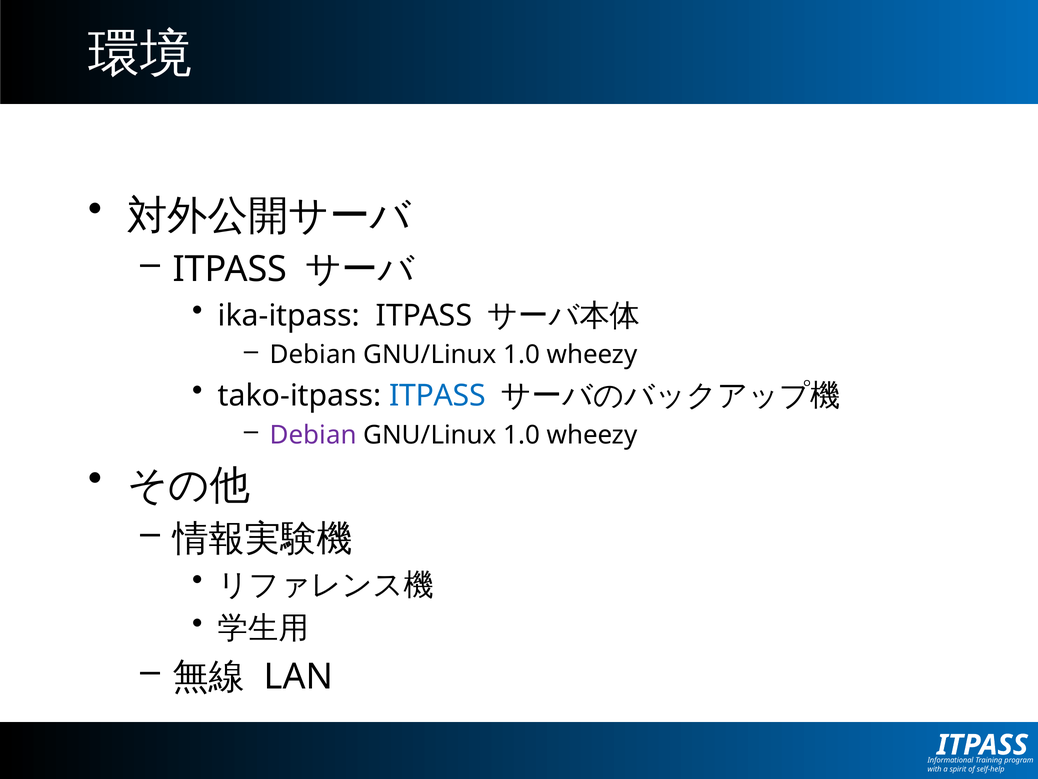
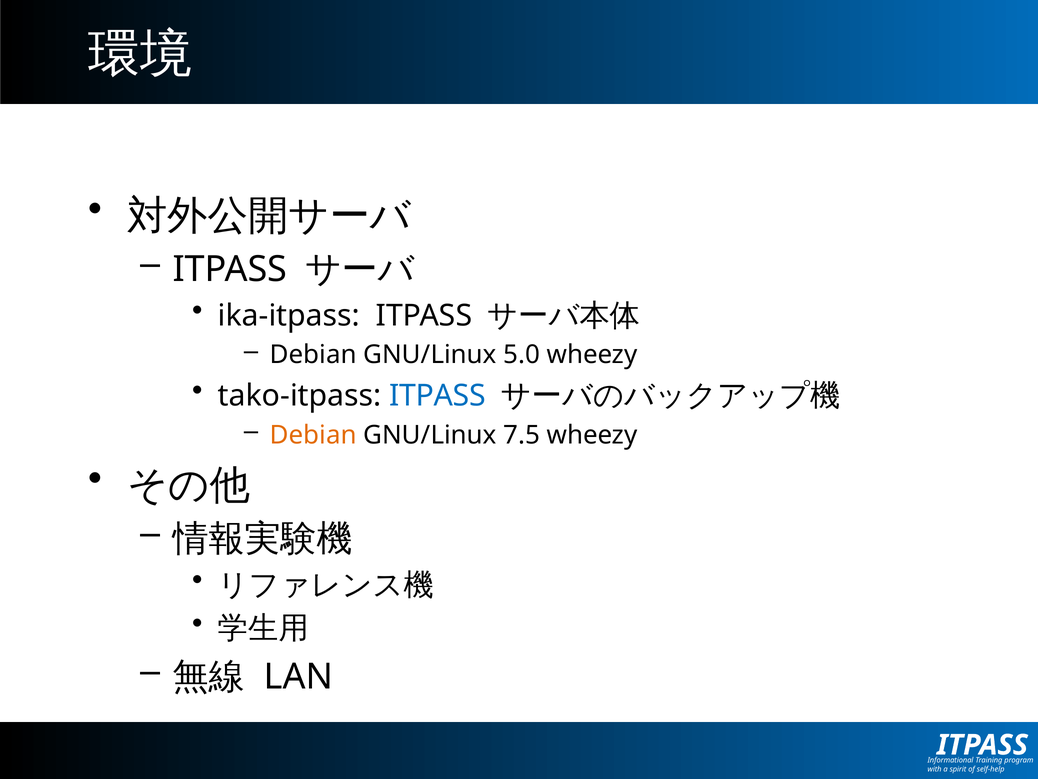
1.0 at (522, 355): 1.0 -> 5.0
Debian at (313, 435) colour: purple -> orange
1.0 at (522, 435): 1.0 -> 7.5
